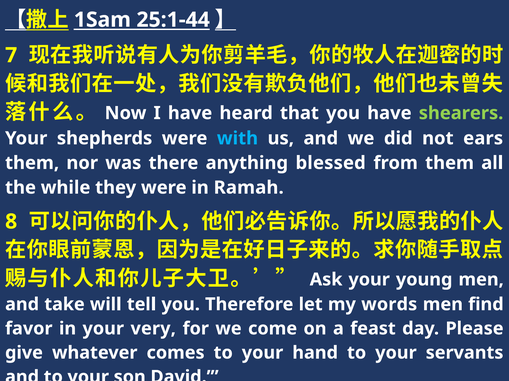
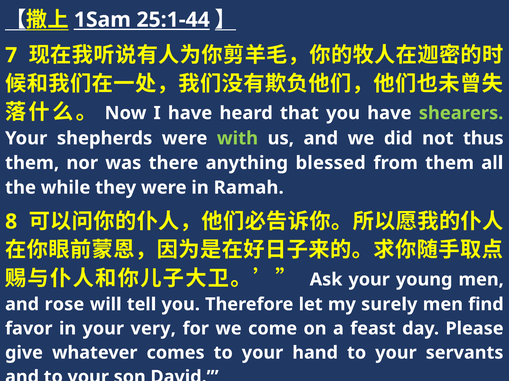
with colour: light blue -> light green
ears: ears -> thus
take: take -> rose
words: words -> surely
